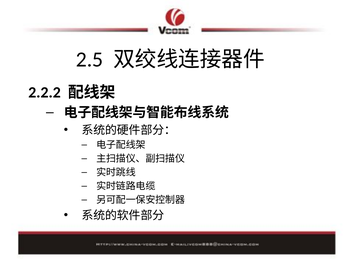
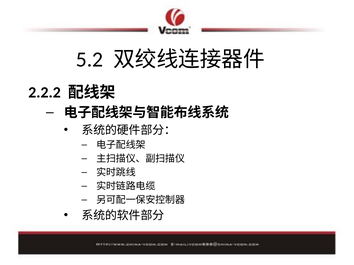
2.5: 2.5 -> 5.2
